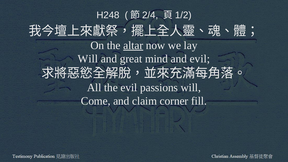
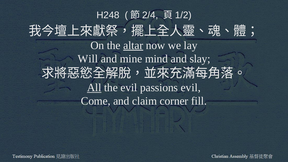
great: great -> mine
and evil: evil -> slay
All underline: none -> present
passions will: will -> evil
